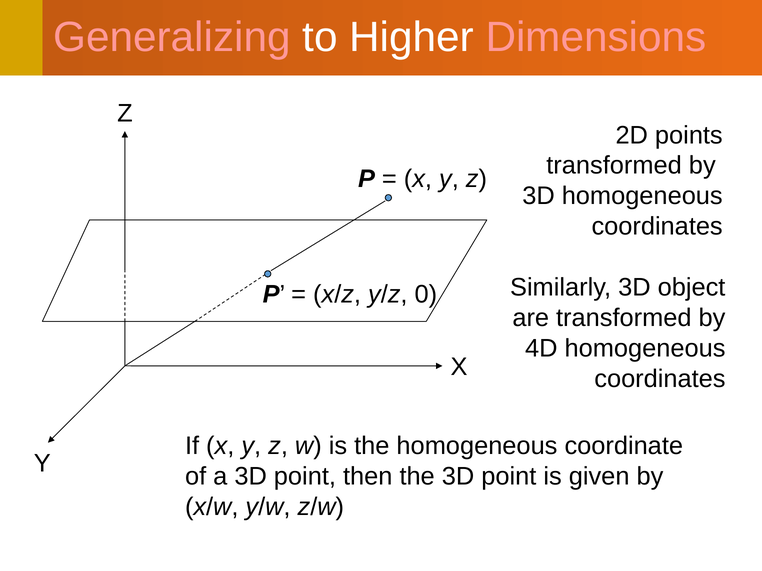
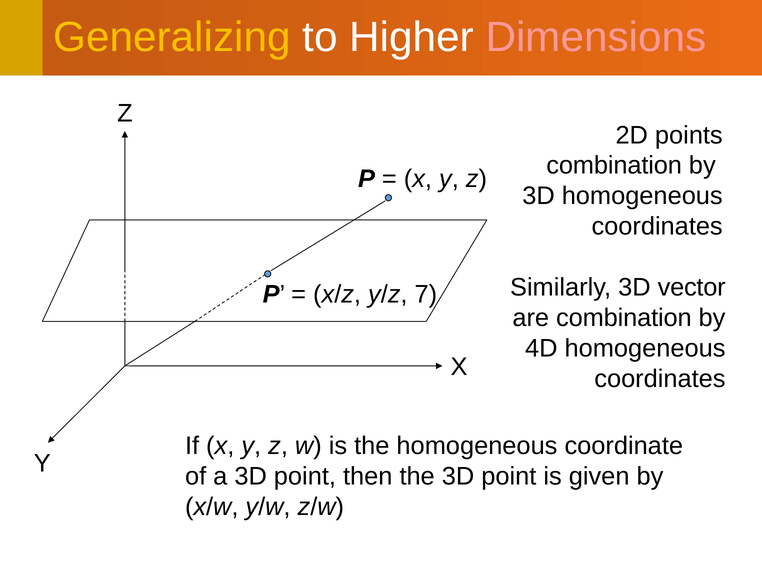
Generalizing colour: pink -> yellow
transformed at (614, 166): transformed -> combination
object: object -> vector
0: 0 -> 7
are transformed: transformed -> combination
